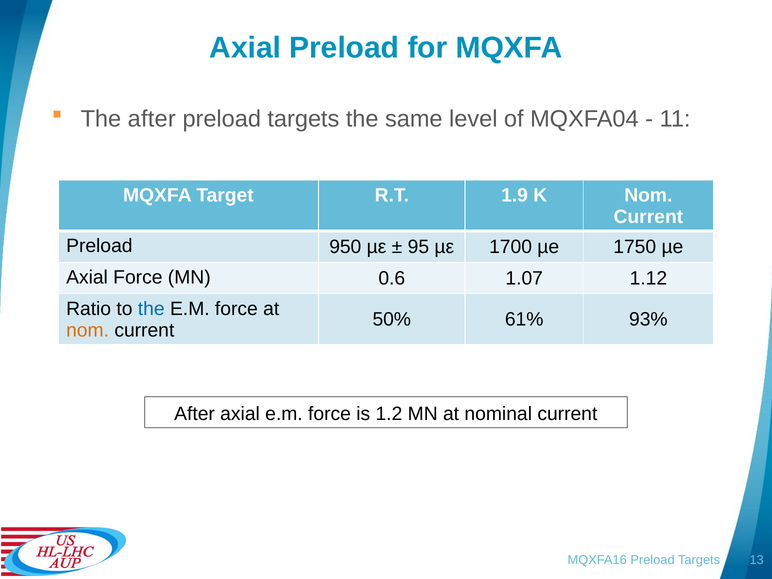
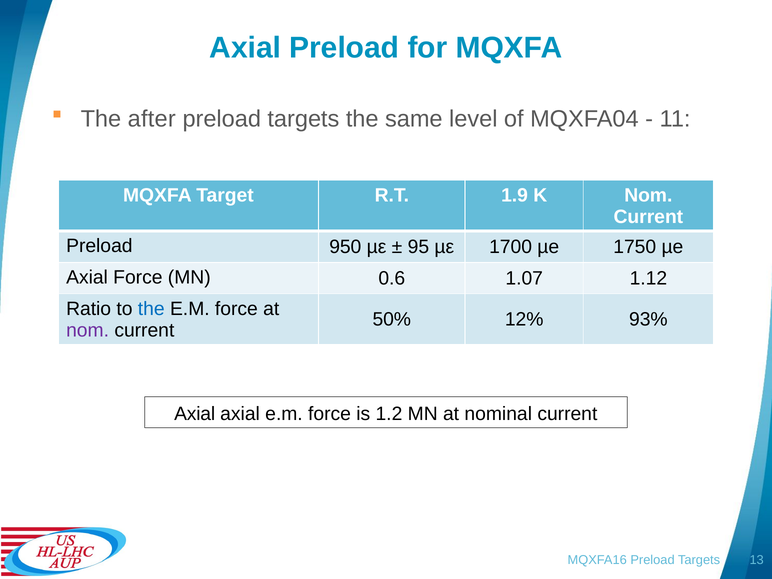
61%: 61% -> 12%
nom at (88, 330) colour: orange -> purple
After at (195, 414): After -> Axial
